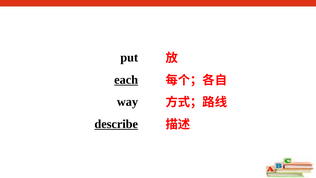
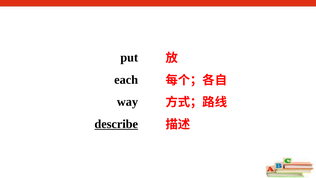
each underline: present -> none
